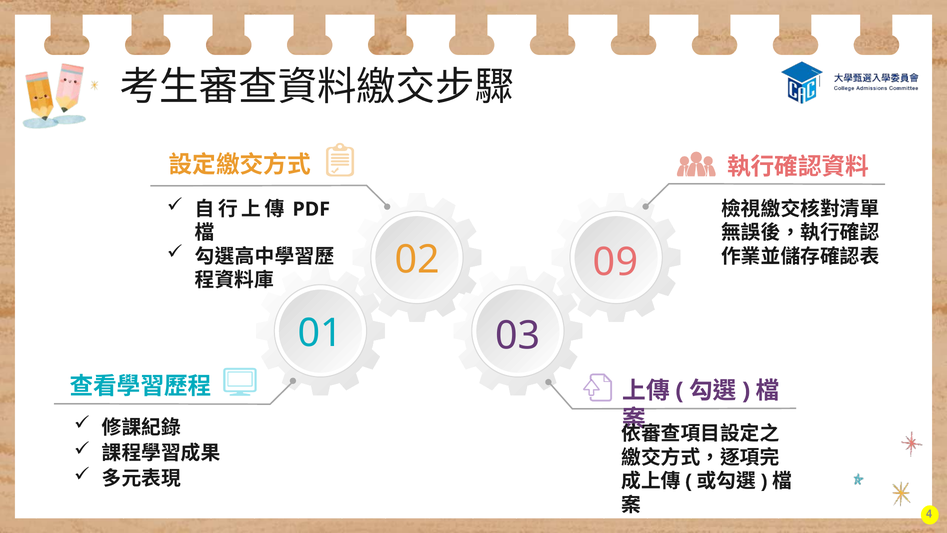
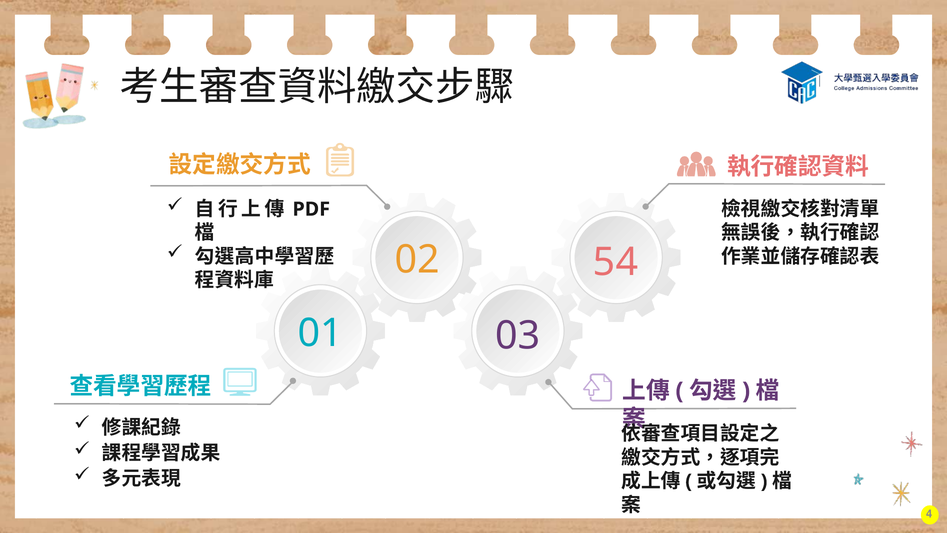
09: 09 -> 54
